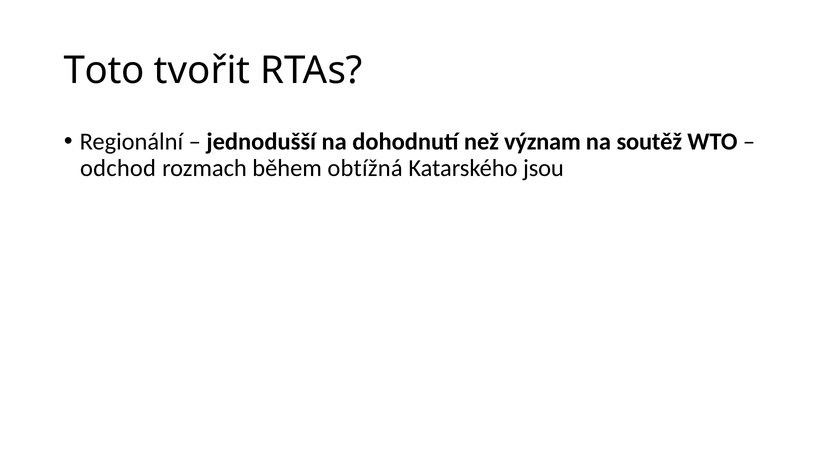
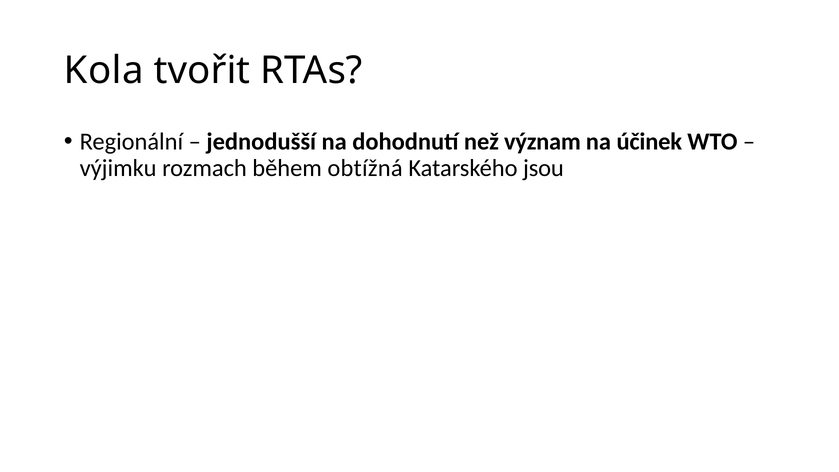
Toto: Toto -> Kola
soutěž: soutěž -> účinek
odchod: odchod -> výjimku
